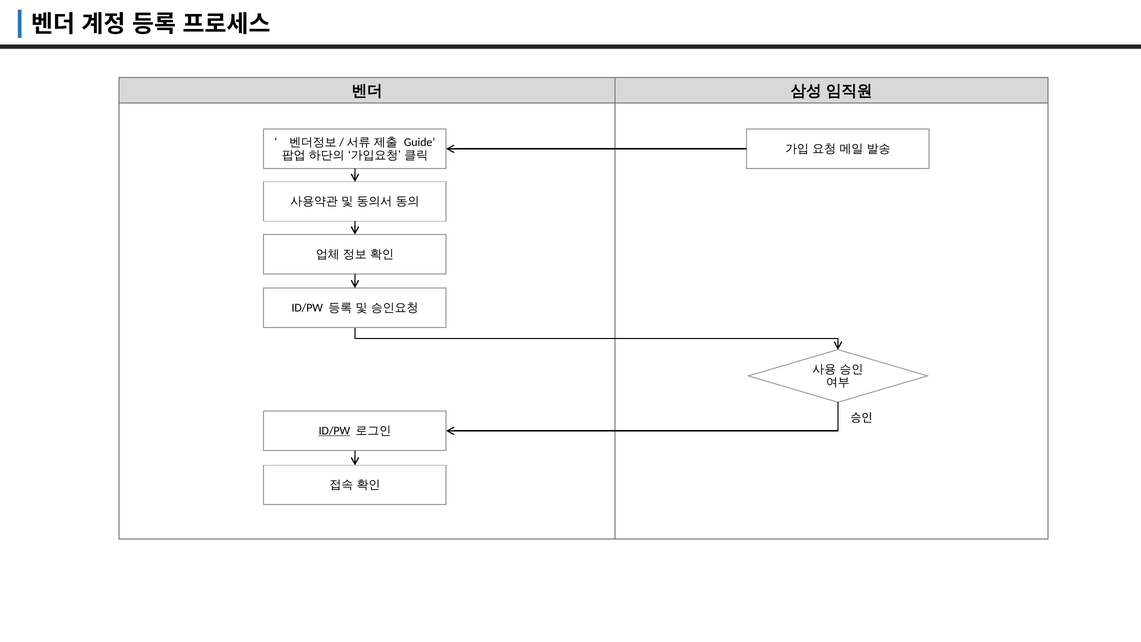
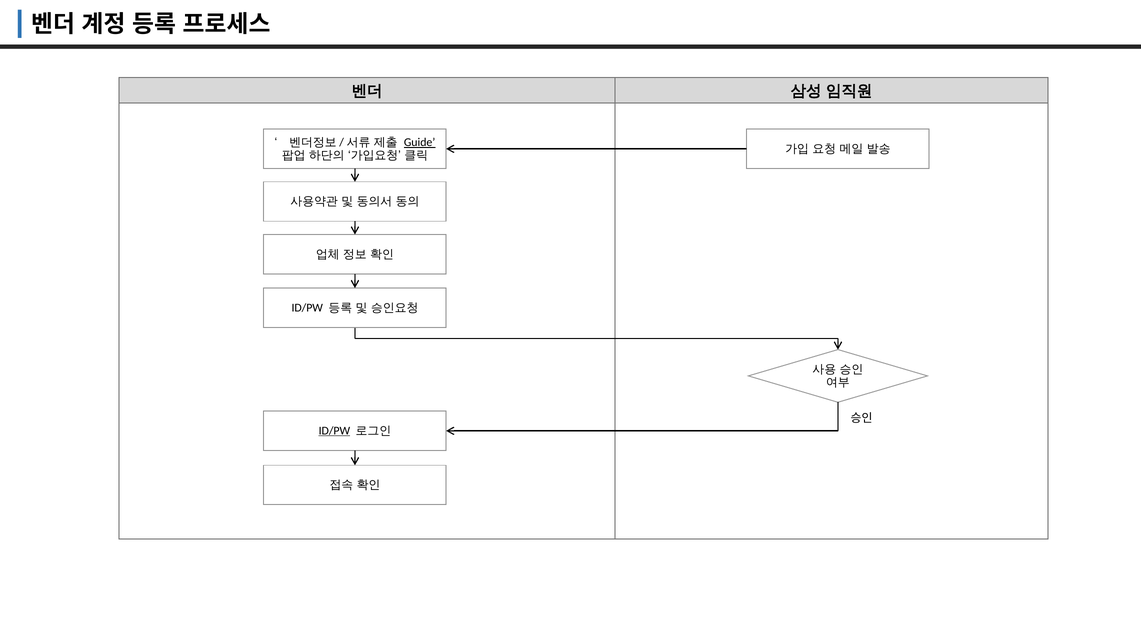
Guide underline: none -> present
